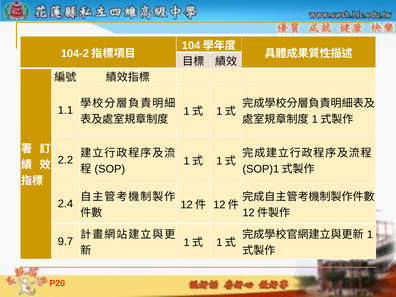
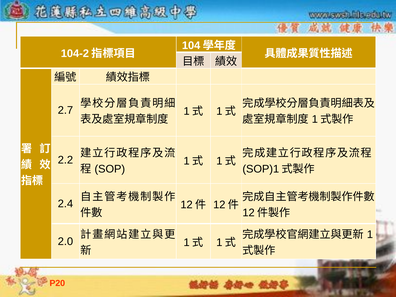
1.1: 1.1 -> 2.7
9.7: 9.7 -> 2.0
